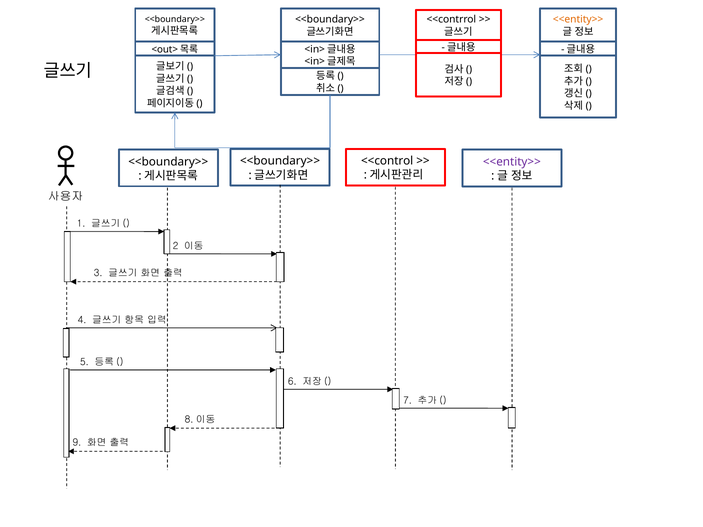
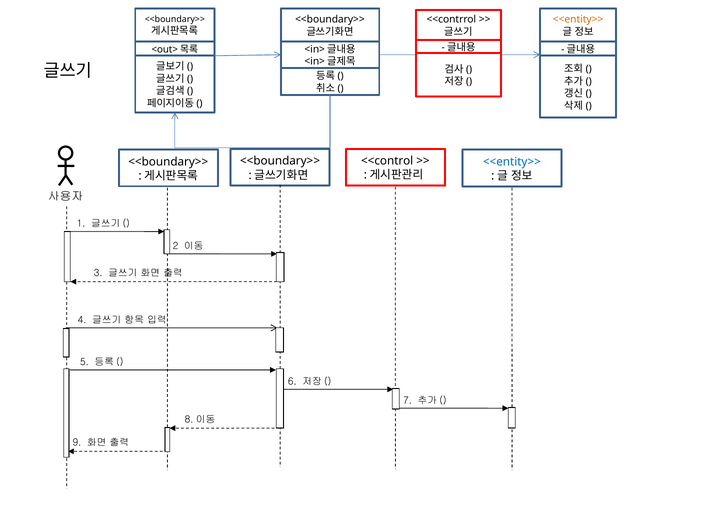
<<entity>> at (512, 162) colour: purple -> blue
